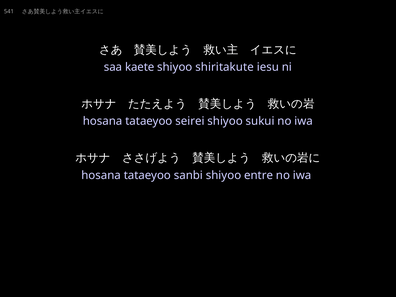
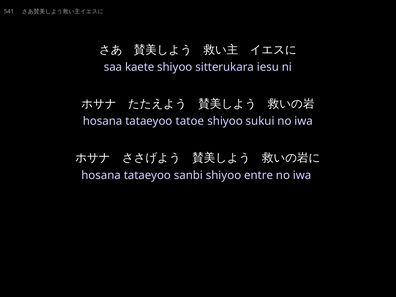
shiritakute: shiritakute -> sitterukara
seirei: seirei -> tatoe
